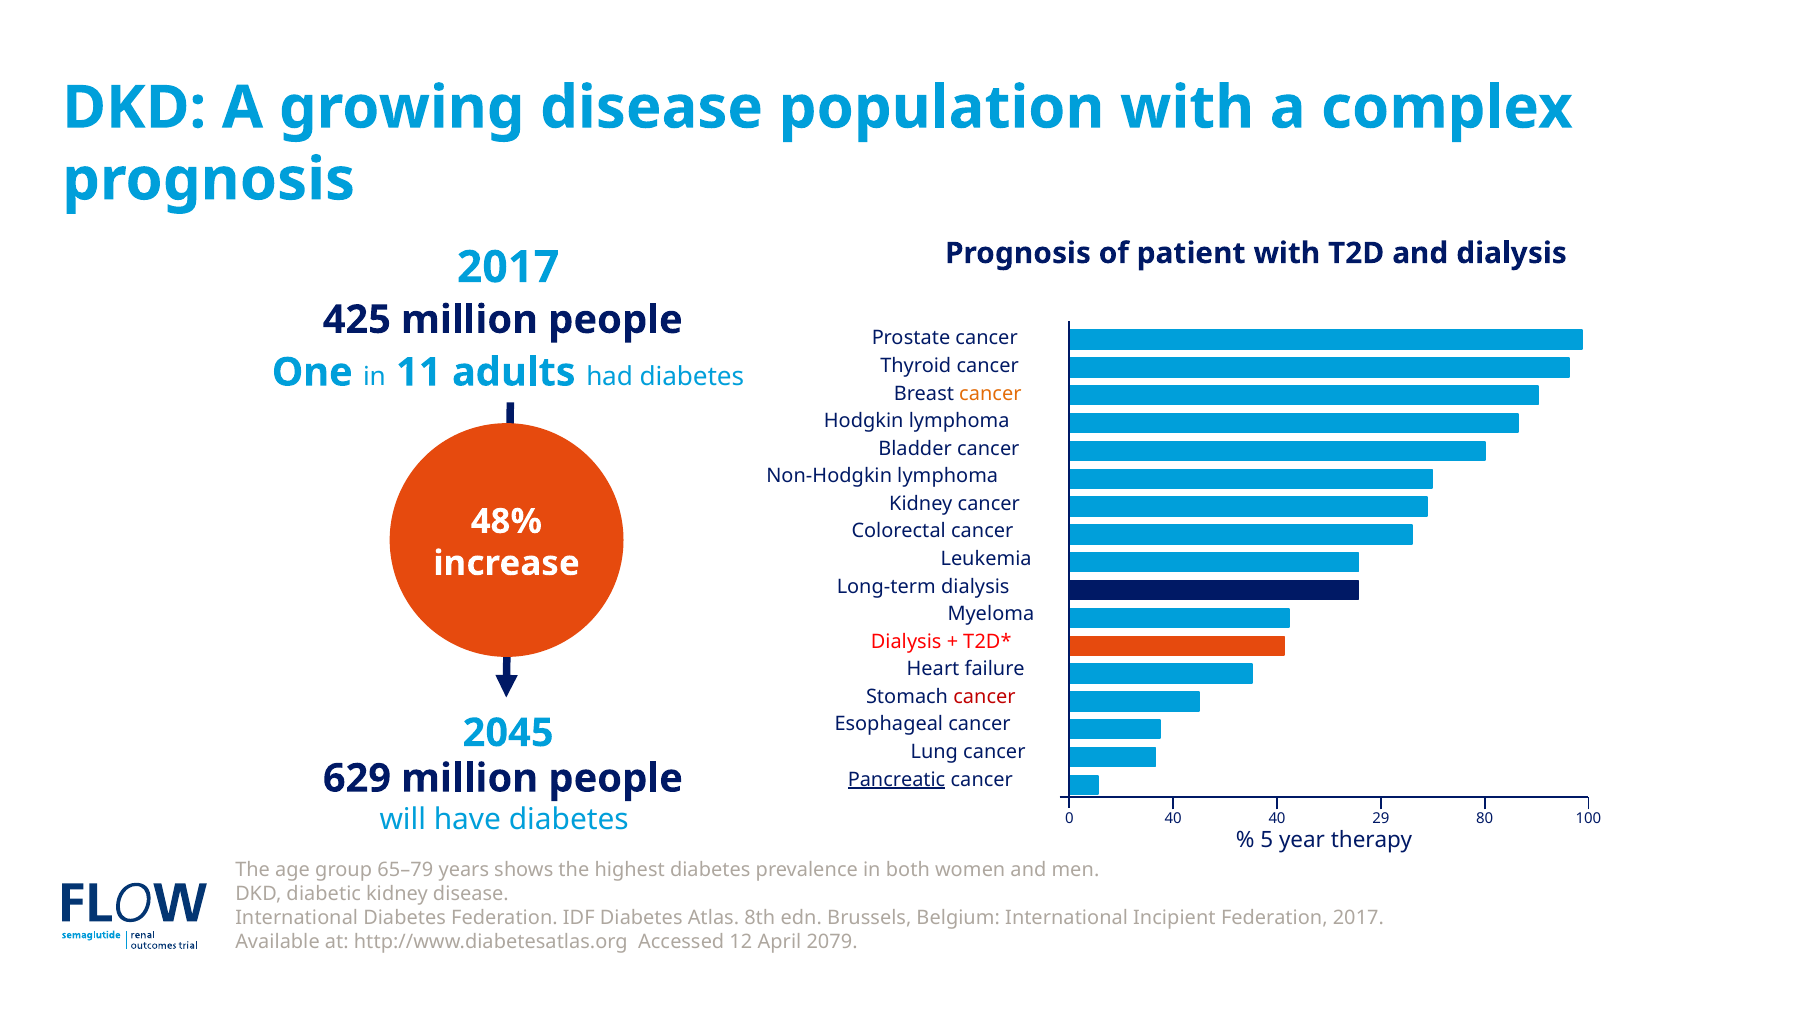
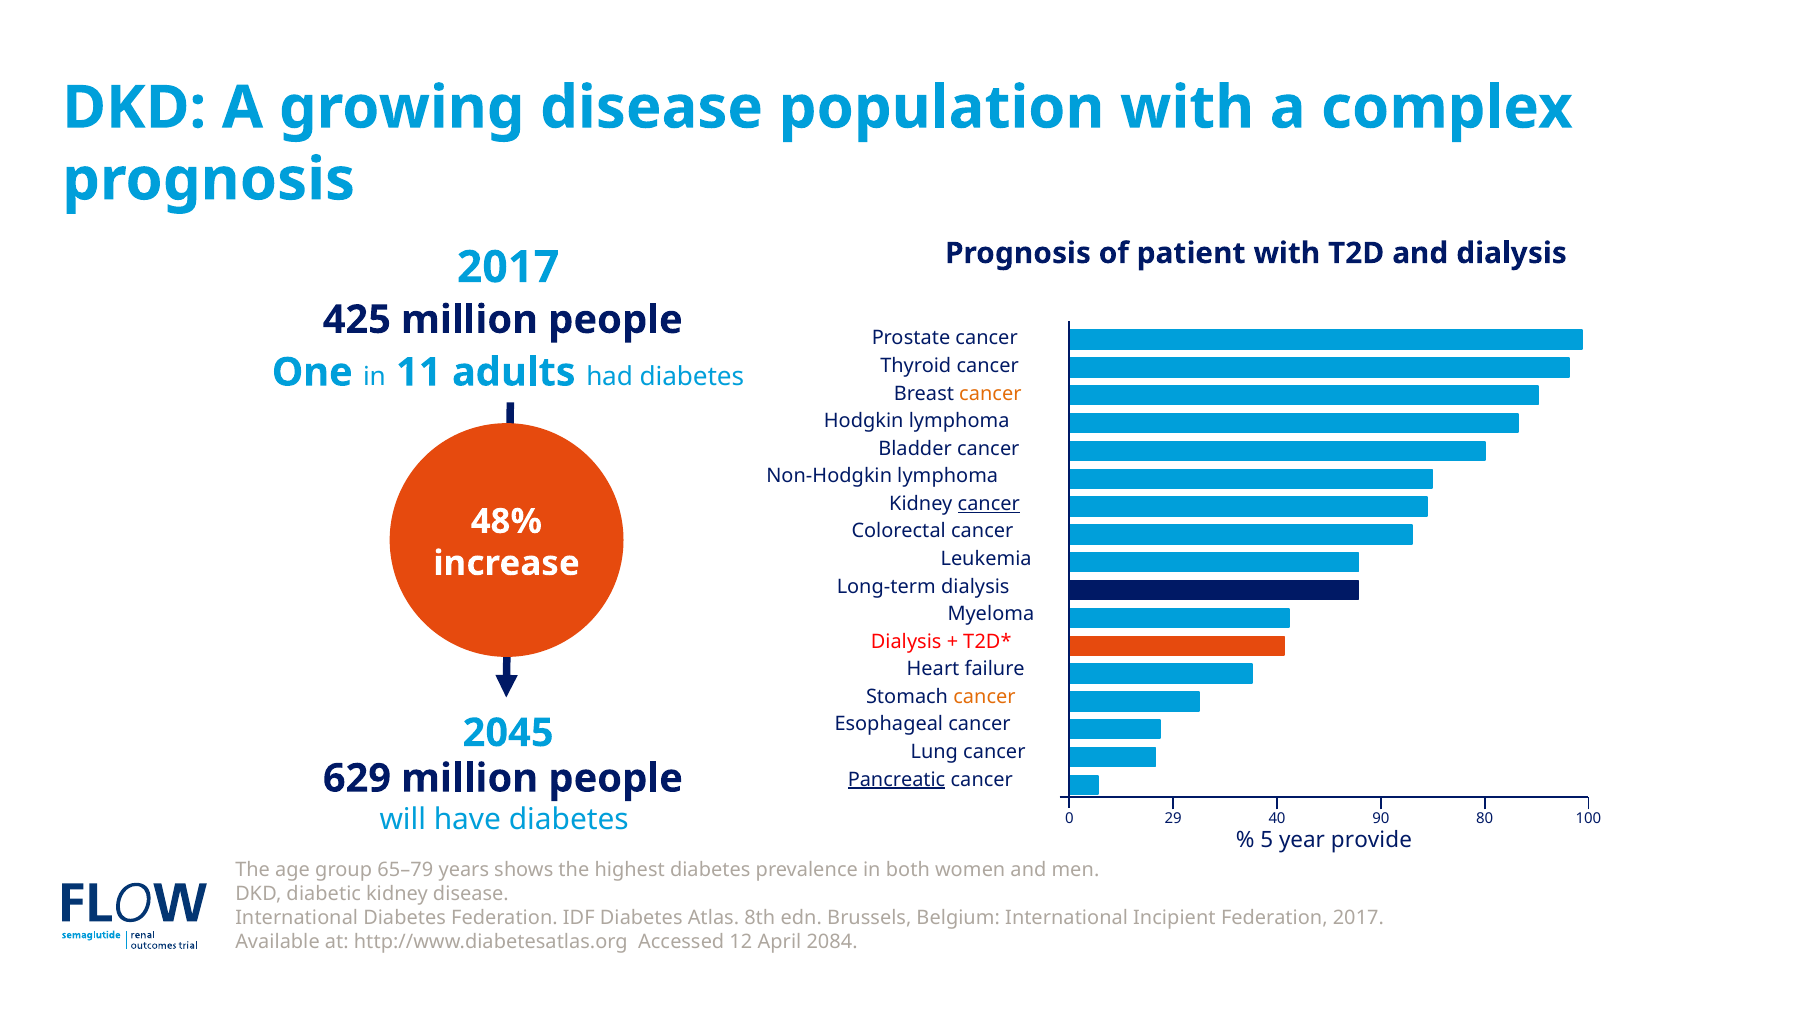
cancer at (989, 504) underline: none -> present
cancer at (985, 697) colour: red -> orange
0 40: 40 -> 29
29: 29 -> 90
therapy: therapy -> provide
2079: 2079 -> 2084
